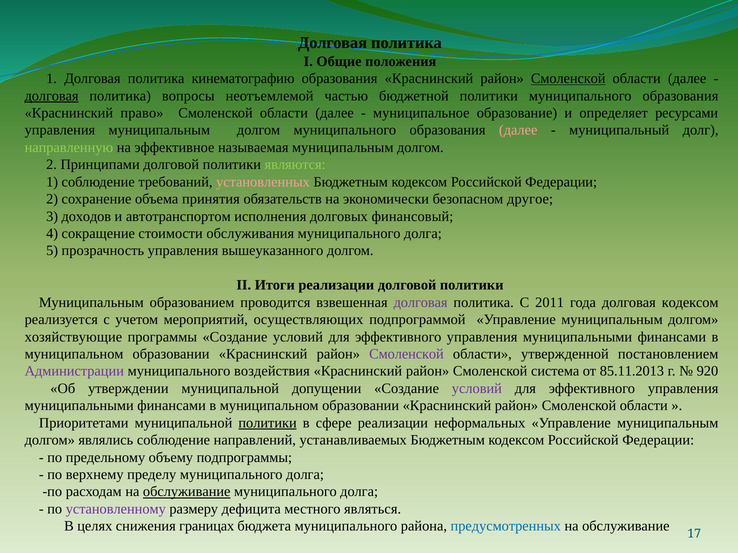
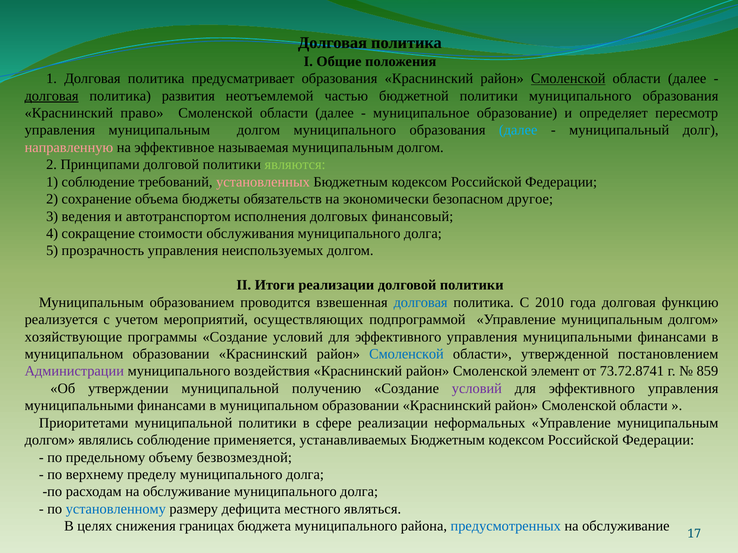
кинематографию: кинематографию -> предусматривает
вопросы: вопросы -> развития
ресурсами: ресурсами -> пересмотр
далее at (518, 130) colour: pink -> light blue
направленную colour: light green -> pink
принятия: принятия -> бюджеты
доходов: доходов -> ведения
вышеуказанного: вышеуказанного -> неиспользуемых
долговая at (421, 303) colour: purple -> blue
2011: 2011 -> 2010
долговая кодексом: кодексом -> функцию
Смоленской at (406, 354) colour: purple -> blue
система: система -> элемент
85.11.2013: 85.11.2013 -> 73.72.8741
920: 920 -> 859
допущении: допущении -> получению
политики at (268, 423) underline: present -> none
направлений: направлений -> применяется
подпрограммы: подпрограммы -> безвозмездной
обслуживание at (187, 492) underline: present -> none
установленному colour: purple -> blue
